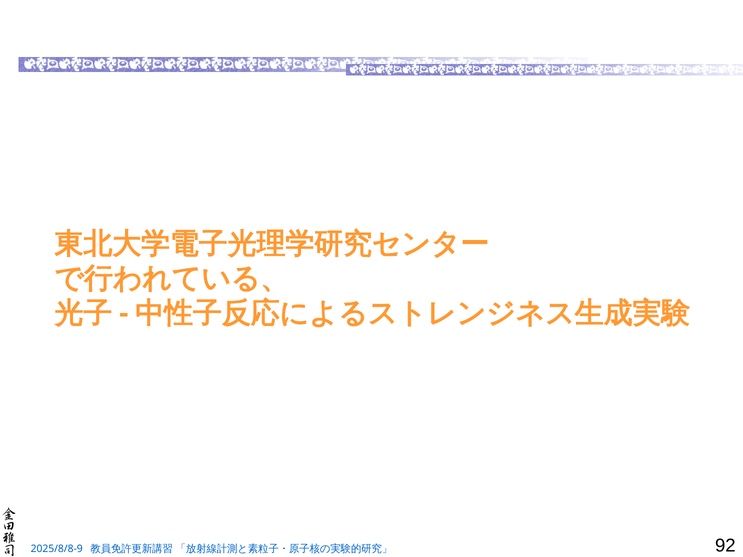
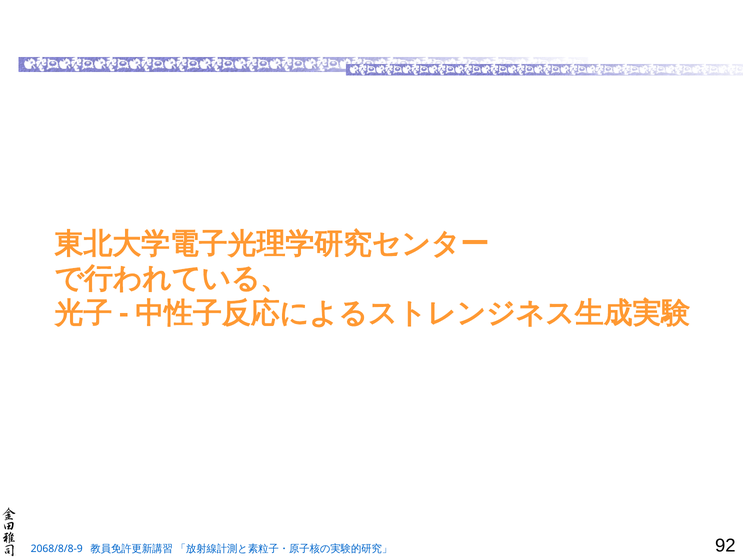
2025/8/8-9: 2025/8/8-9 -> 2068/8/8-9
